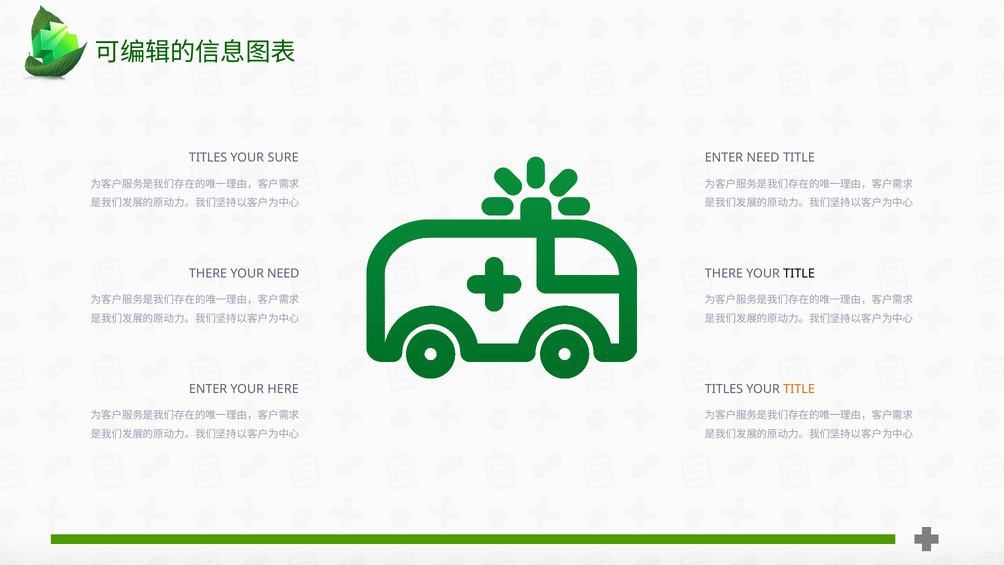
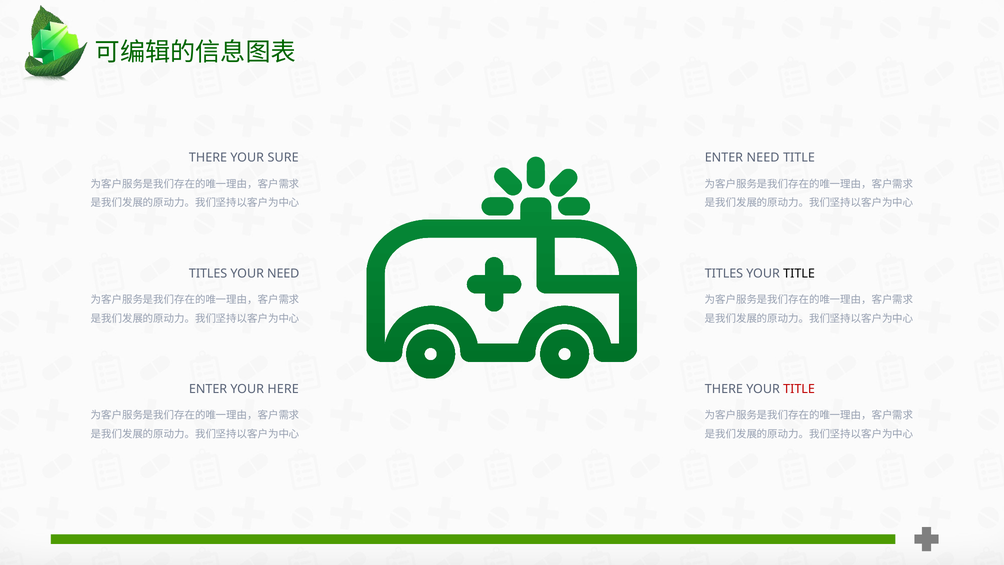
TITLES at (208, 158): TITLES -> THERE
THERE at (208, 273): THERE -> TITLES
THERE at (724, 273): THERE -> TITLES
TITLES at (724, 389): TITLES -> THERE
TITLE at (799, 389) colour: orange -> red
